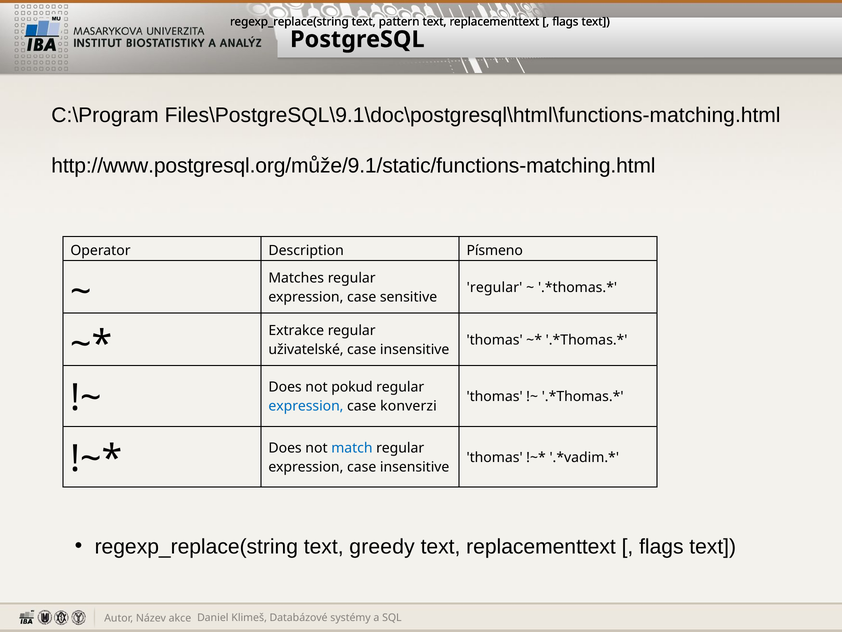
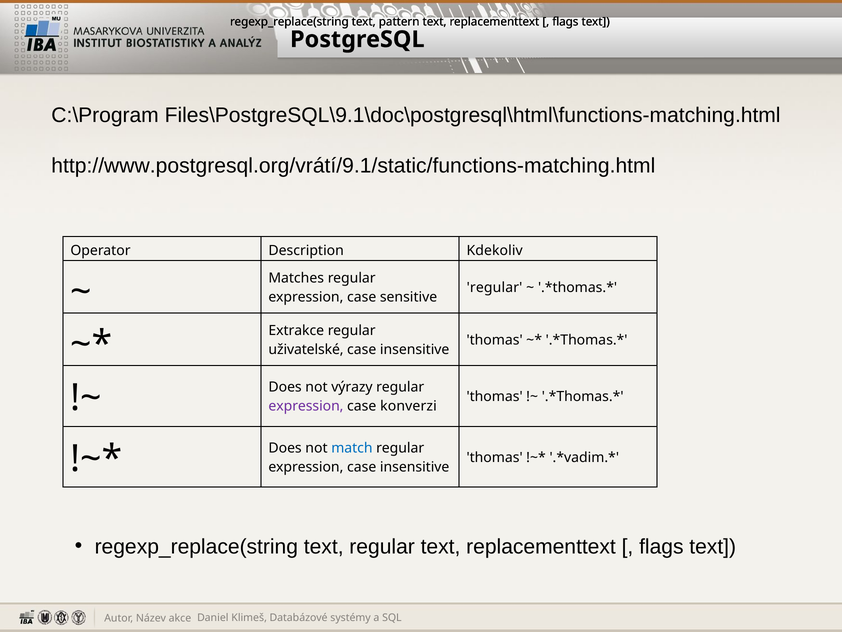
http://www.postgresql.org/může/9.1/static/functions-matching.html: http://www.postgresql.org/může/9.1/static/functions-matching.html -> http://www.postgresql.org/vrátí/9.1/static/functions-matching.html
Písmeno: Písmeno -> Kdekoliv
pokud: pokud -> výrazy
expression at (306, 406) colour: blue -> purple
text greedy: greedy -> regular
